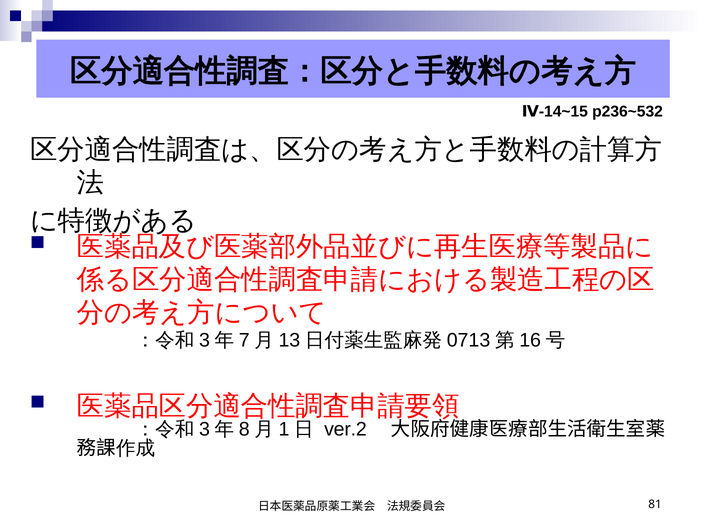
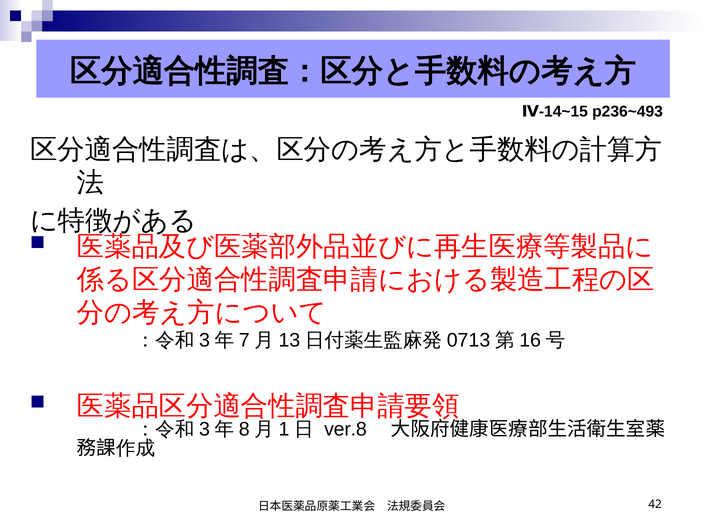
p236~532: p236~532 -> p236~493
ver.2: ver.2 -> ver.8
81: 81 -> 42
